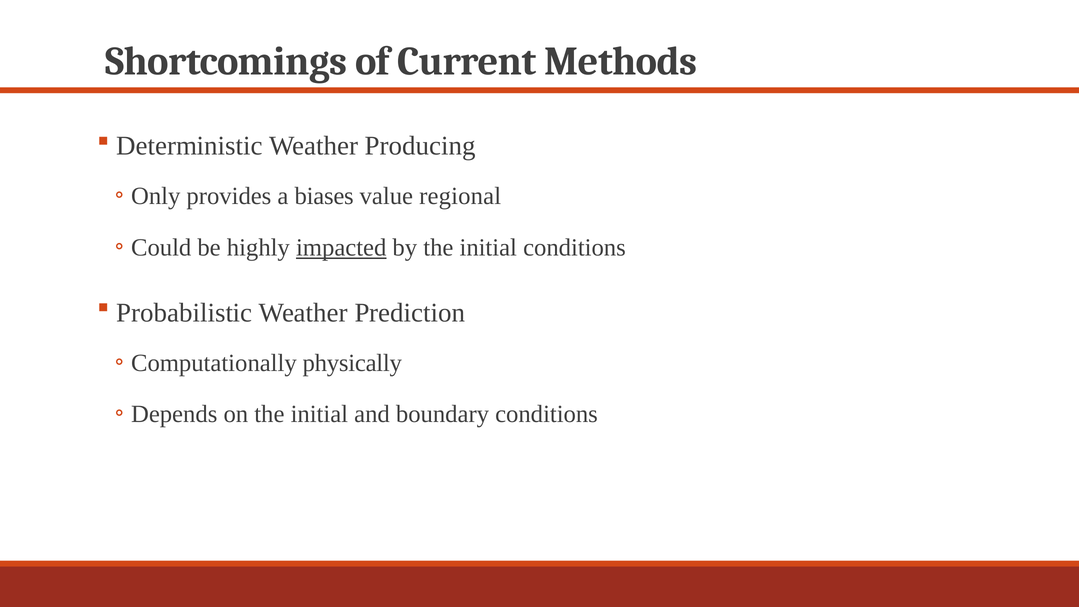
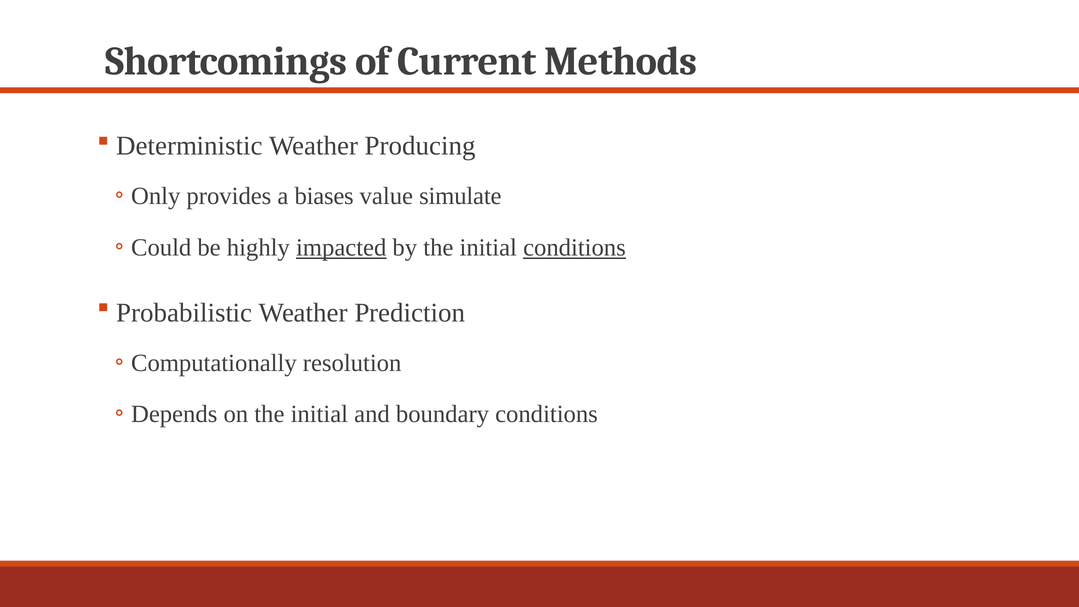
regional: regional -> simulate
conditions at (574, 247) underline: none -> present
physically: physically -> resolution
